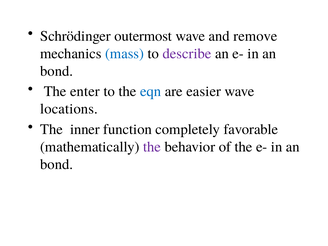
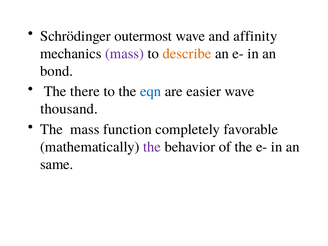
remove: remove -> affinity
mass at (125, 54) colour: blue -> purple
describe colour: purple -> orange
enter: enter -> there
locations: locations -> thousand
The inner: inner -> mass
bond at (57, 164): bond -> same
